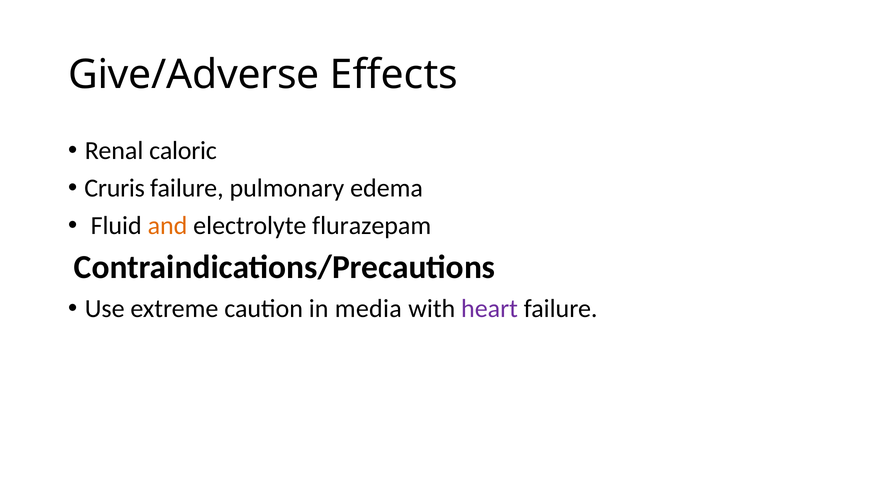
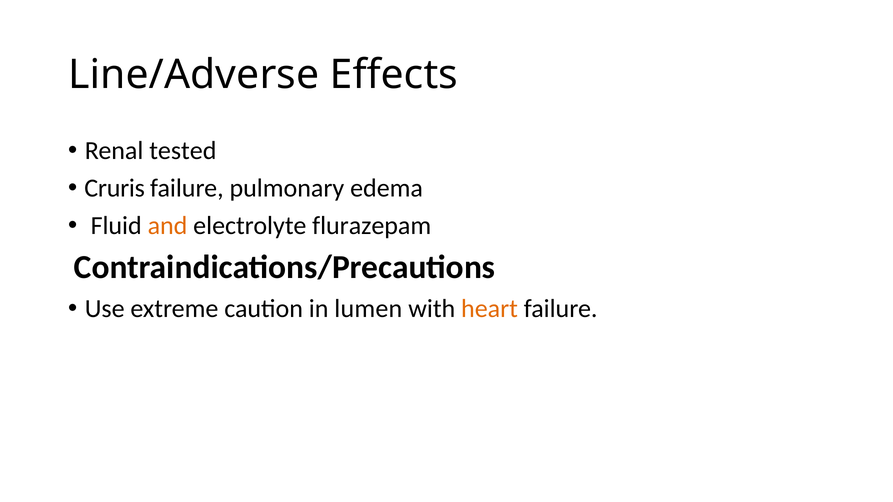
Give/Adverse: Give/Adverse -> Line/Adverse
caloric: caloric -> tested
media: media -> lumen
heart colour: purple -> orange
